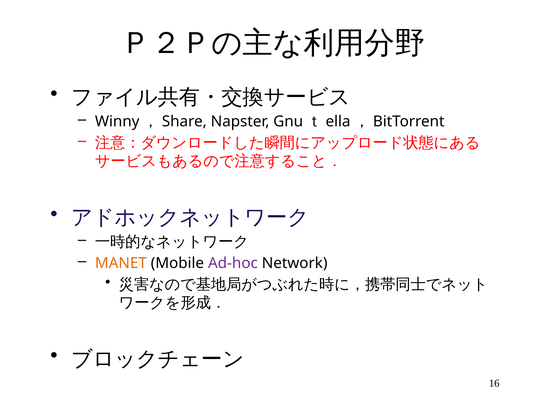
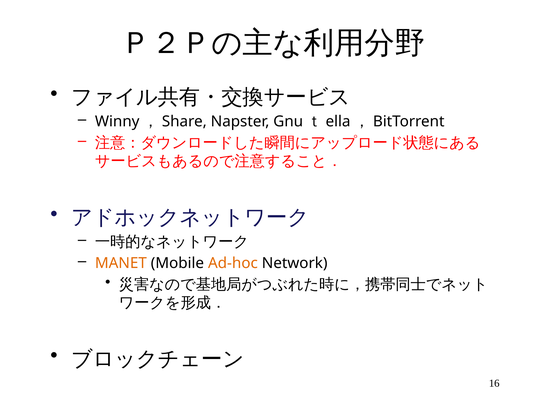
Ad-hoc colour: purple -> orange
